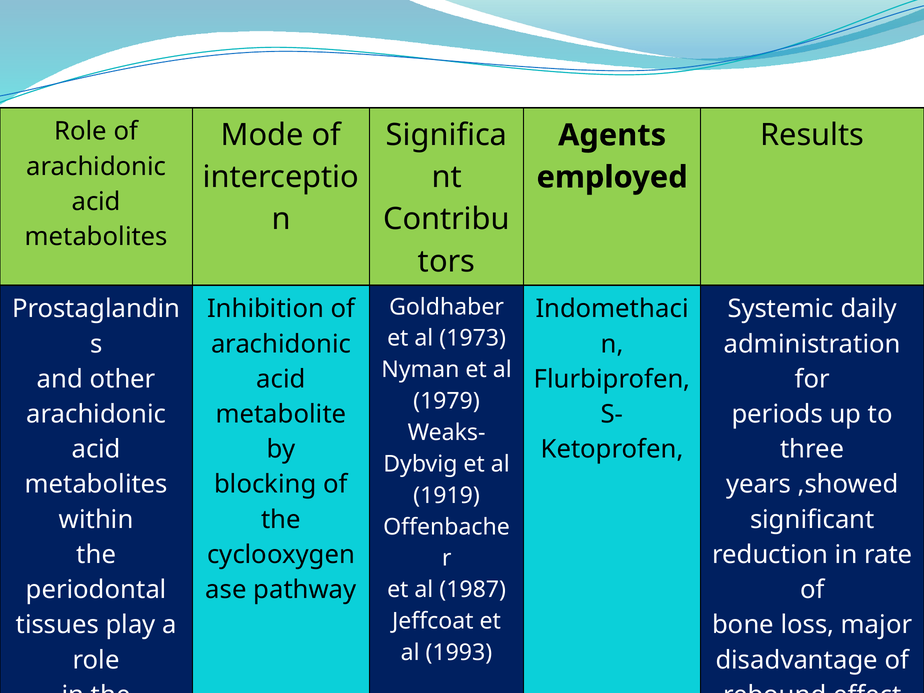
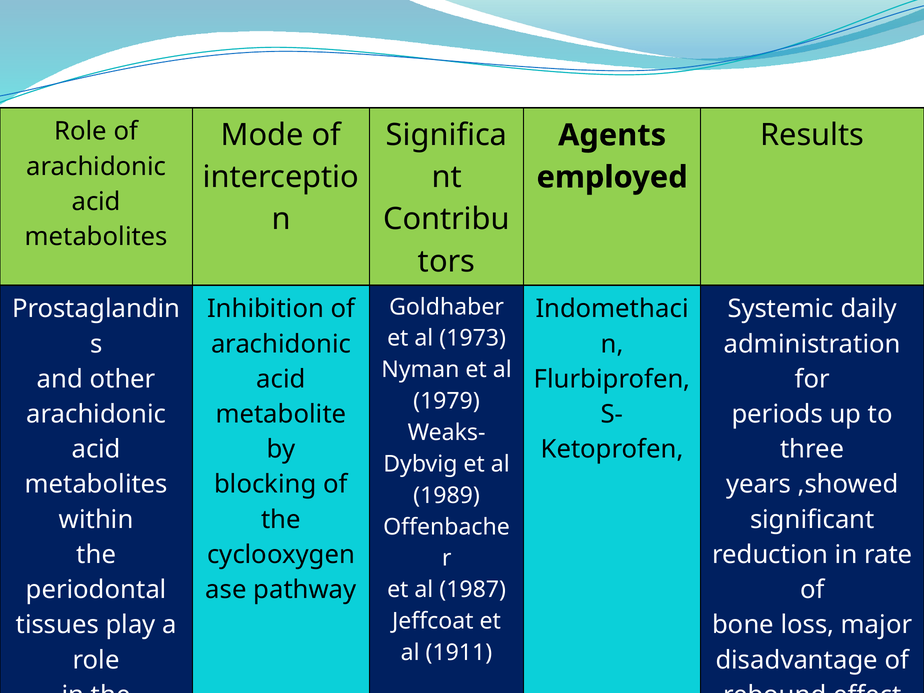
1919: 1919 -> 1989
1993: 1993 -> 1911
